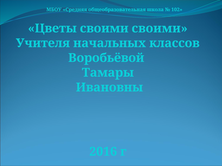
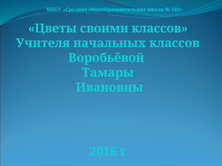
своими своими: своими -> классов
